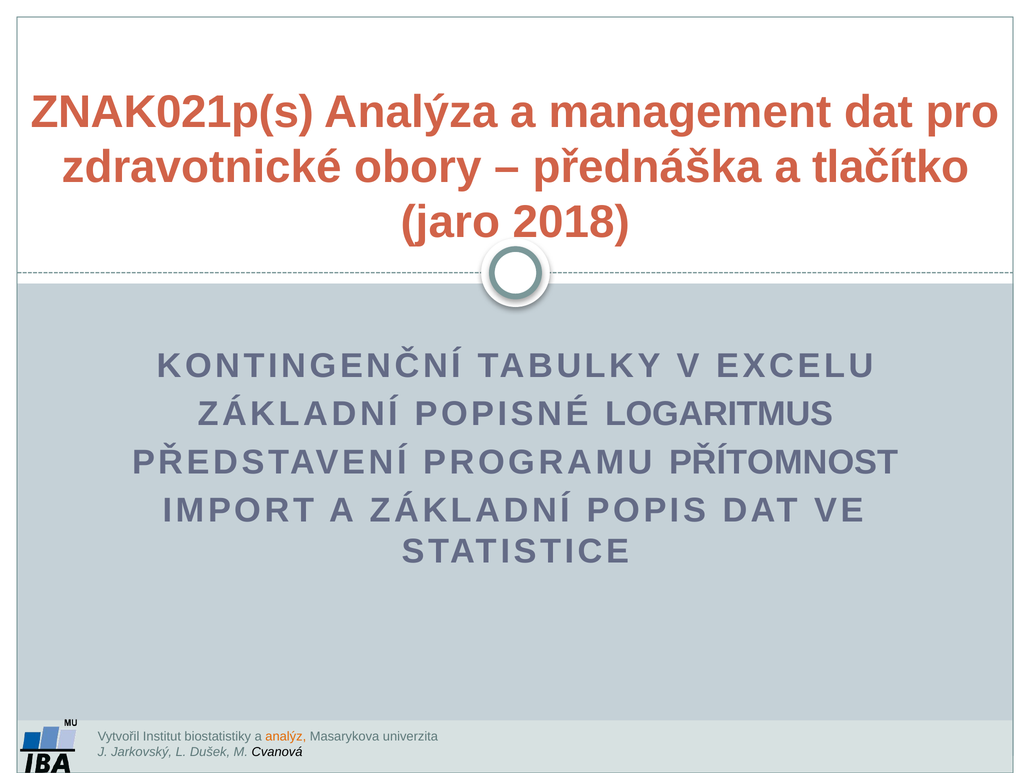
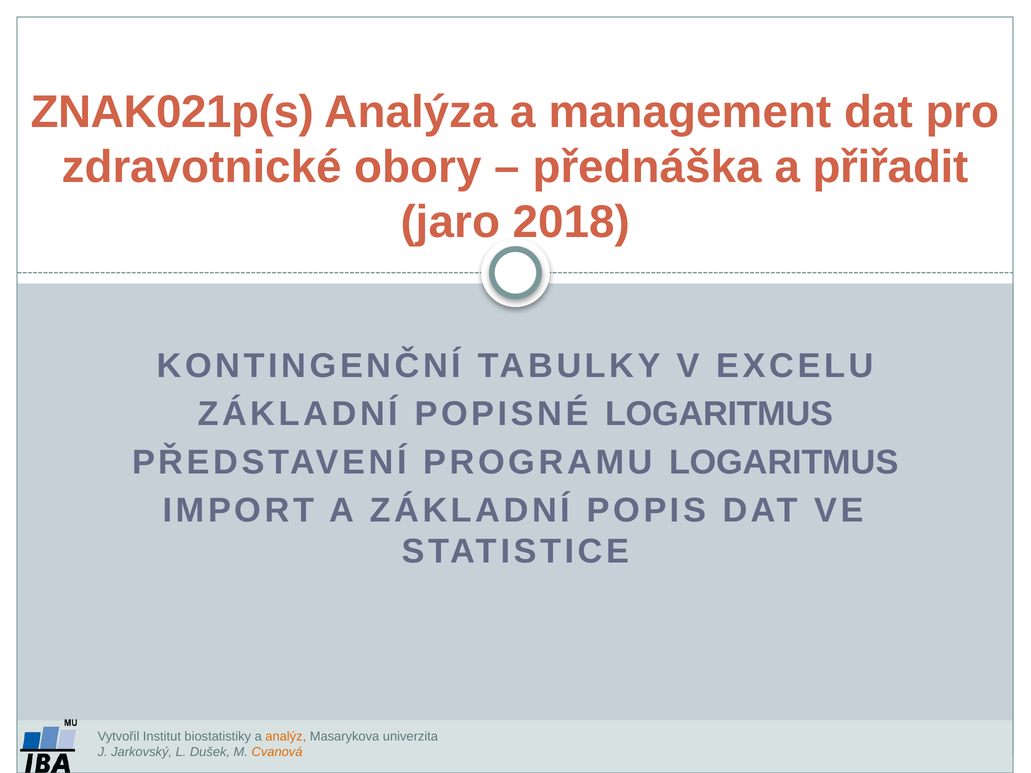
tlačítko: tlačítko -> přiřadit
PROGRAMU PŘÍTOMNOST: PŘÍTOMNOST -> LOGARITMUS
Cvanová colour: black -> orange
